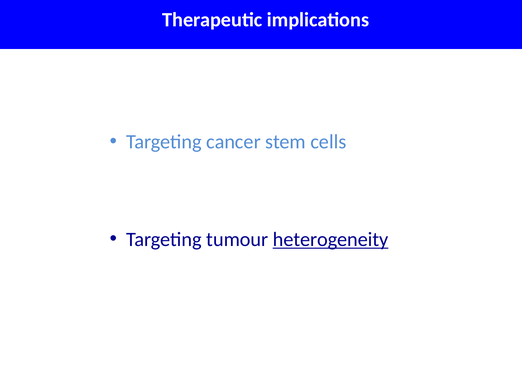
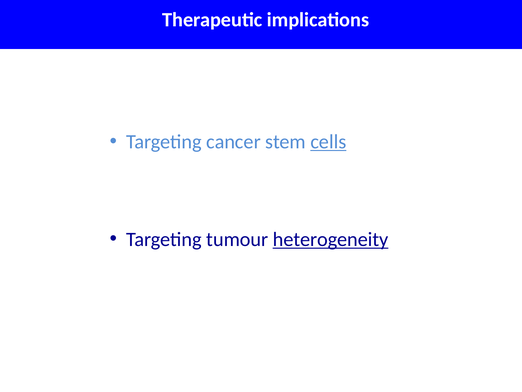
cells underline: none -> present
